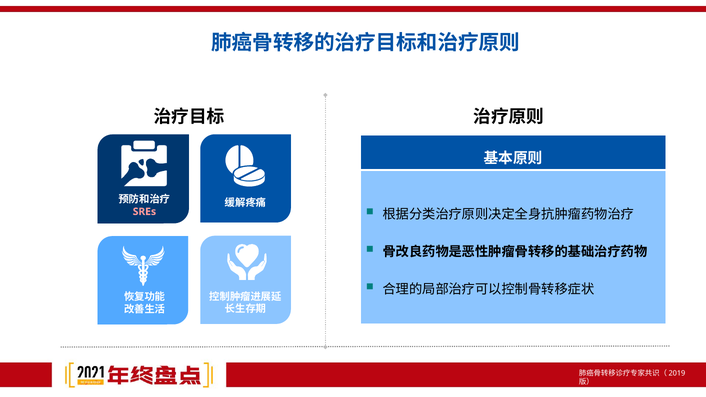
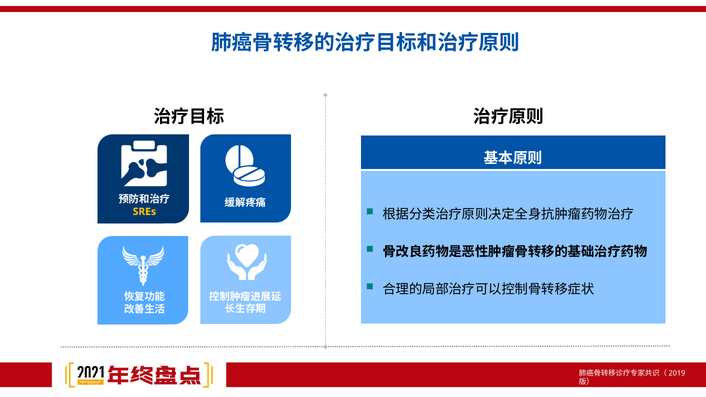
SREs colour: pink -> yellow
